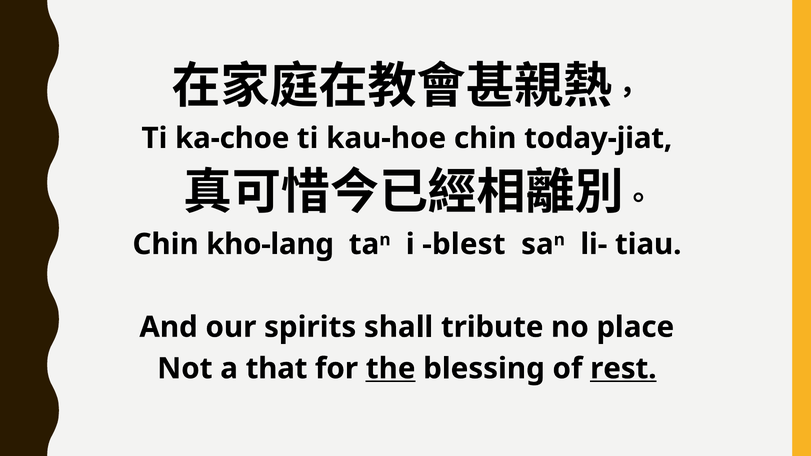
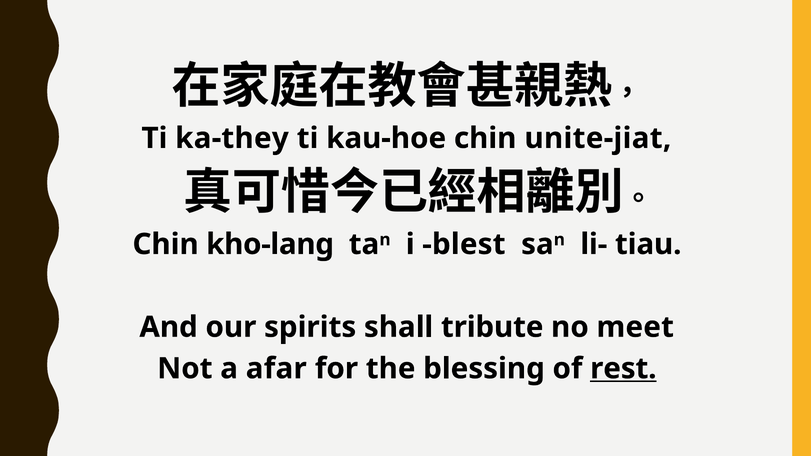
ka-choe: ka-choe -> ka-they
today-jiat: today-jiat -> unite-jiat
place: place -> meet
that: that -> afar
the underline: present -> none
